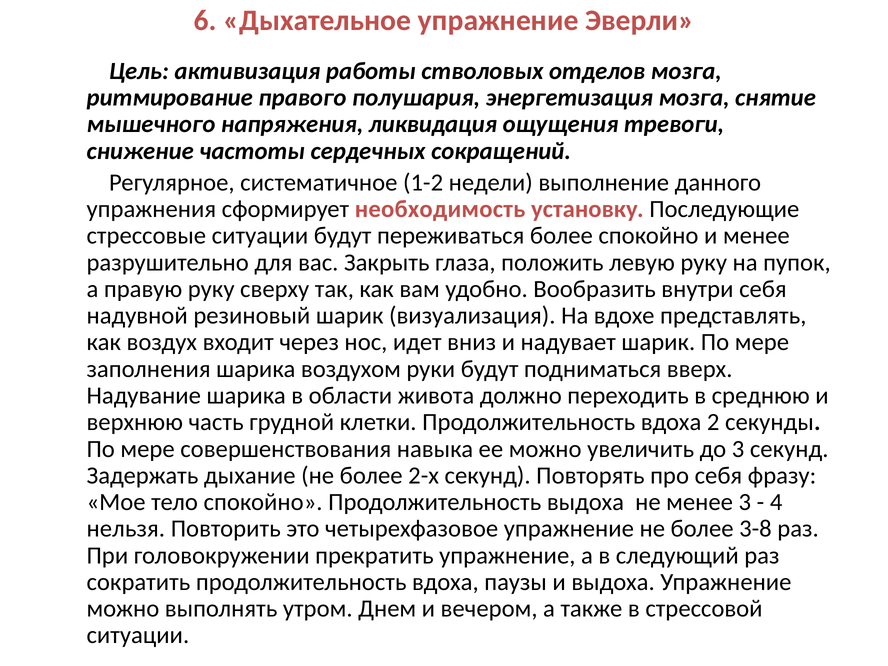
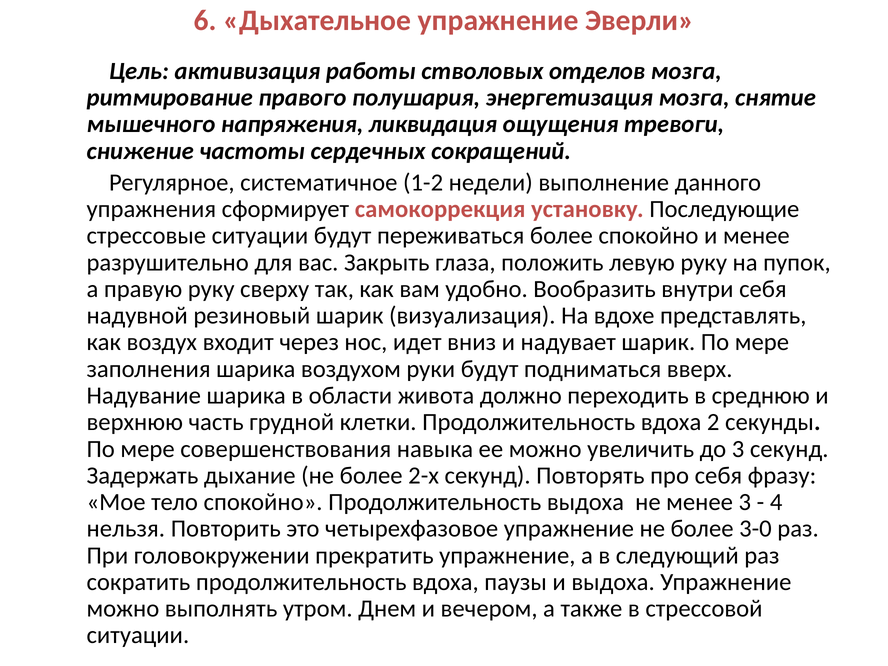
необходимость: необходимость -> самокоррекция
3-8: 3-8 -> 3-0
